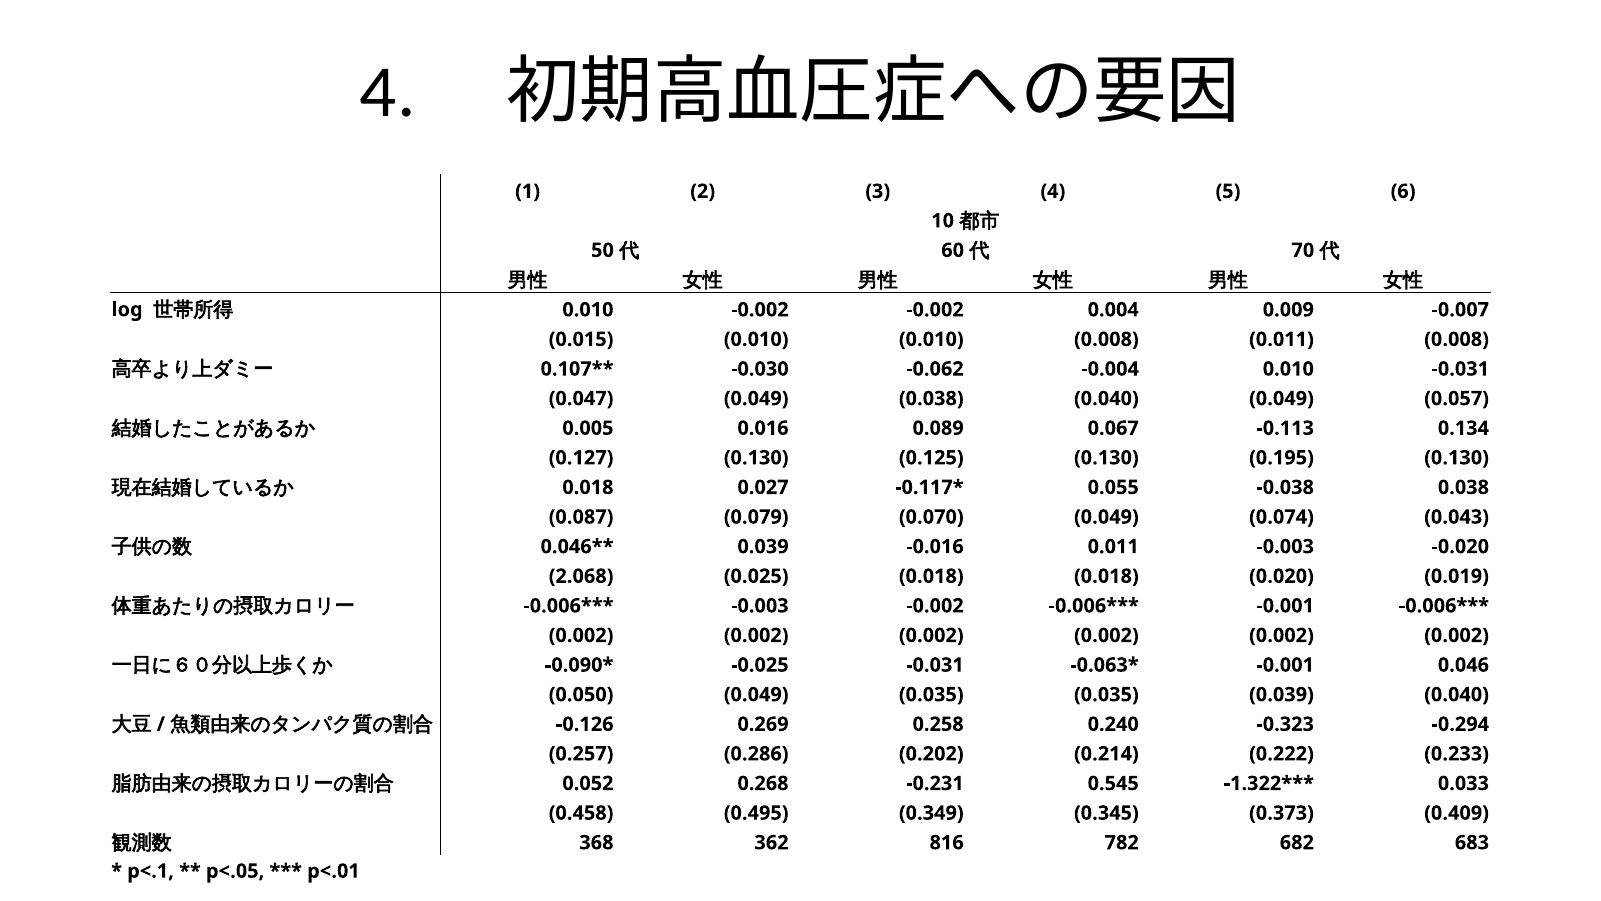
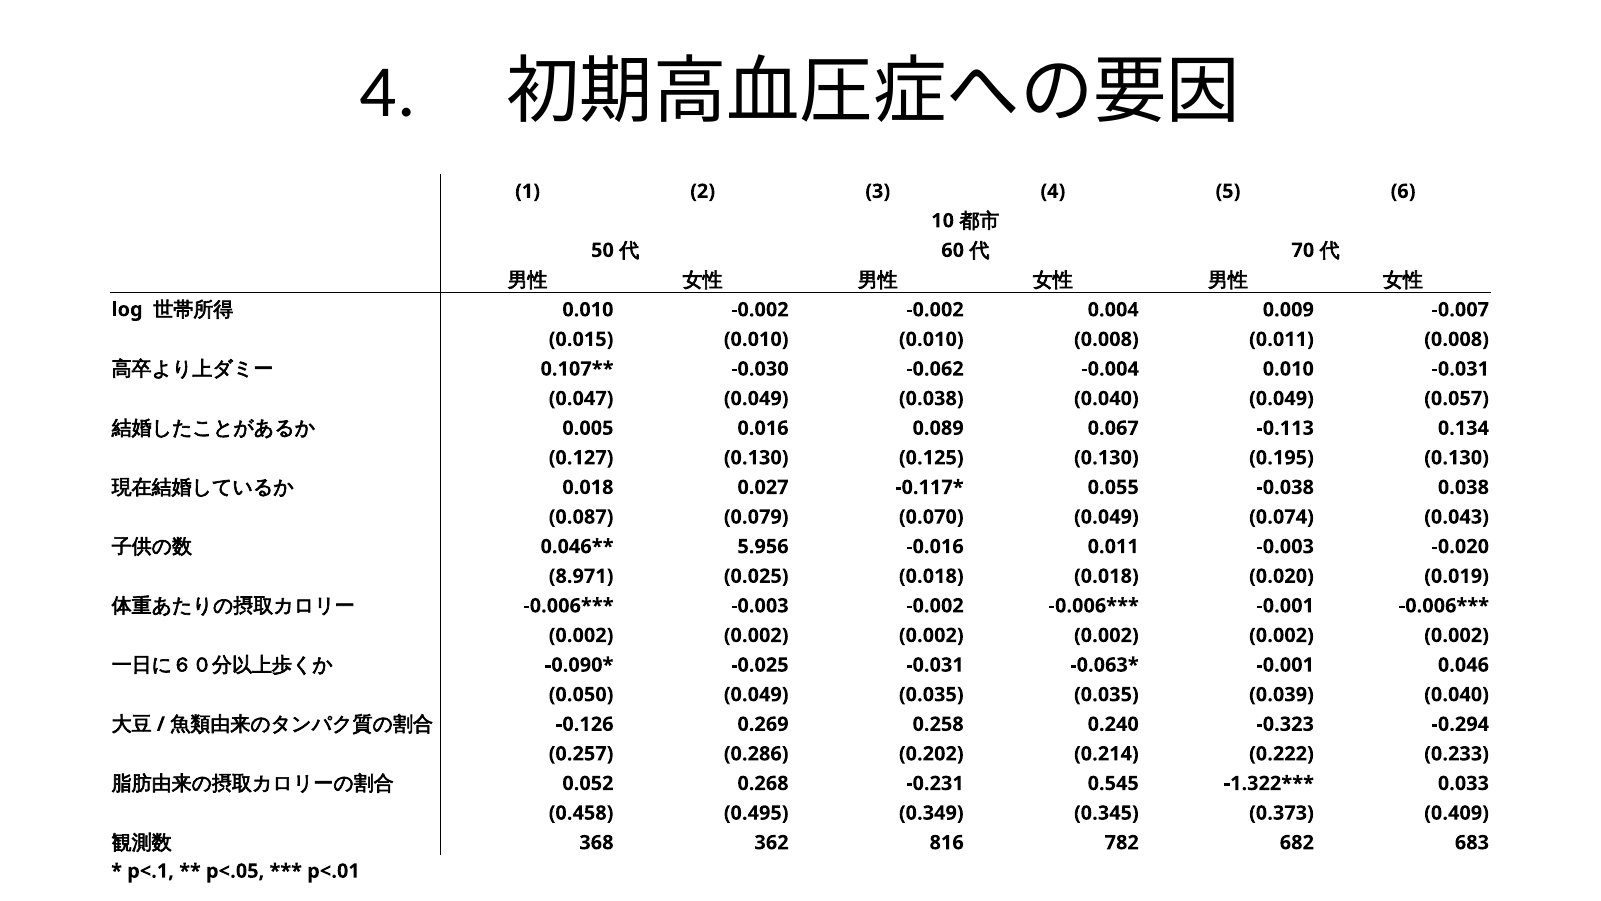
0.039 at (763, 546): 0.039 -> 5.956
2.068: 2.068 -> 8.971
